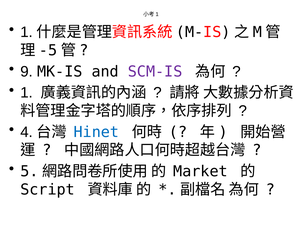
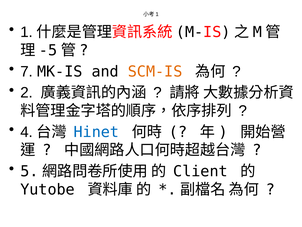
9: 9 -> 7
SCM-IS colour: purple -> orange
1 at (27, 93): 1 -> 2
Market: Market -> Client
Script: Script -> Yutobe
